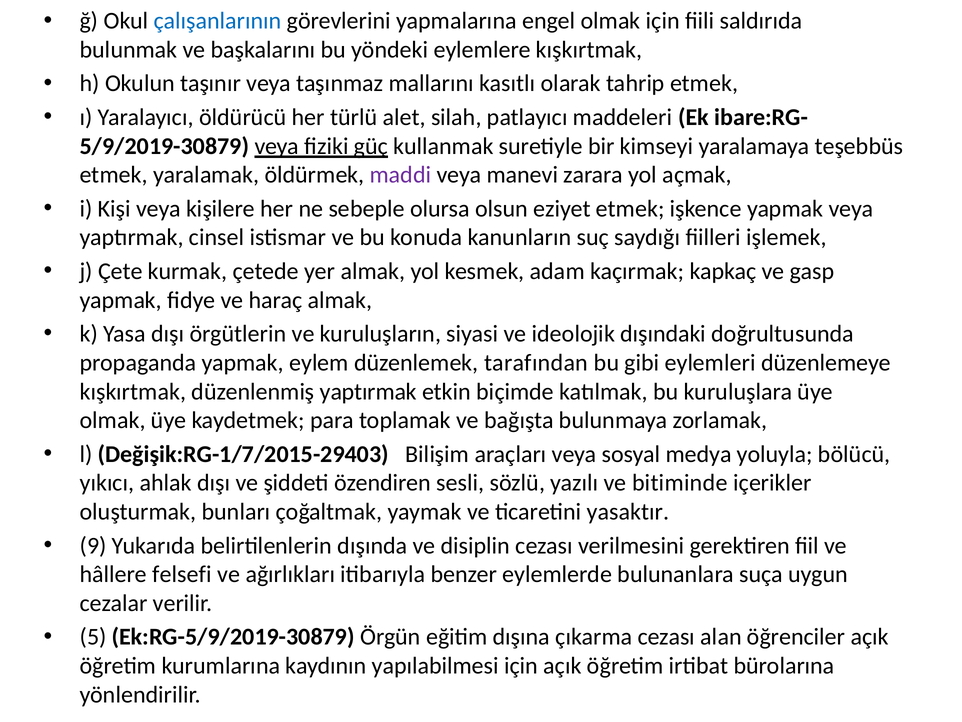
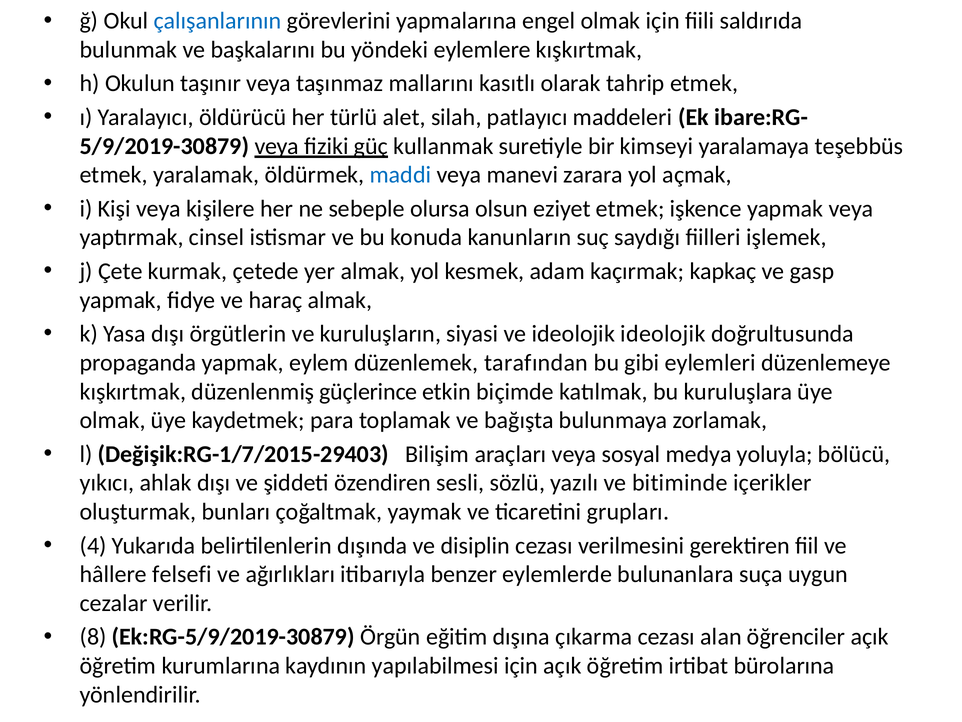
maddi colour: purple -> blue
ideolojik dışındaki: dışındaki -> ideolojik
düzenlenmiş yaptırmak: yaptırmak -> güçlerince
yasaktır: yasaktır -> grupları
9: 9 -> 4
5: 5 -> 8
